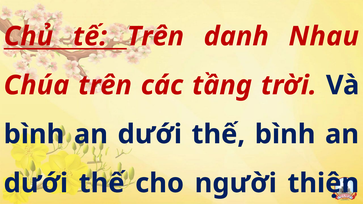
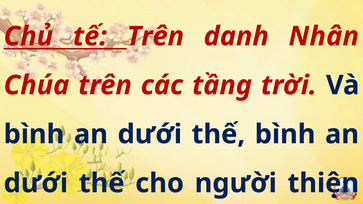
Nhau: Nhau -> Nhân
